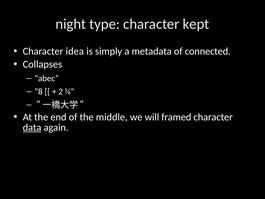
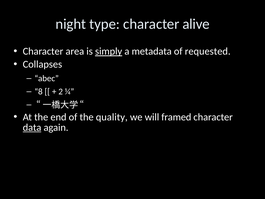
kept: kept -> alive
idea: idea -> area
simply underline: none -> present
connected: connected -> requested
middle: middle -> quality
